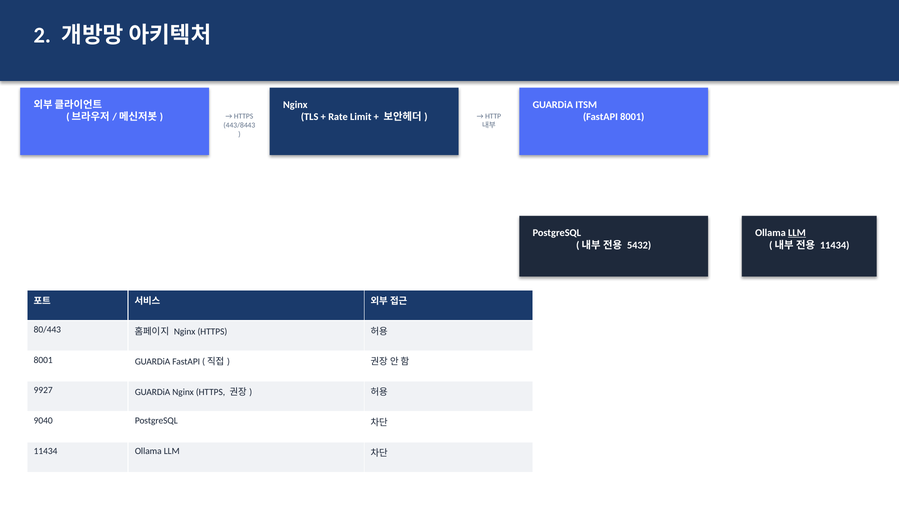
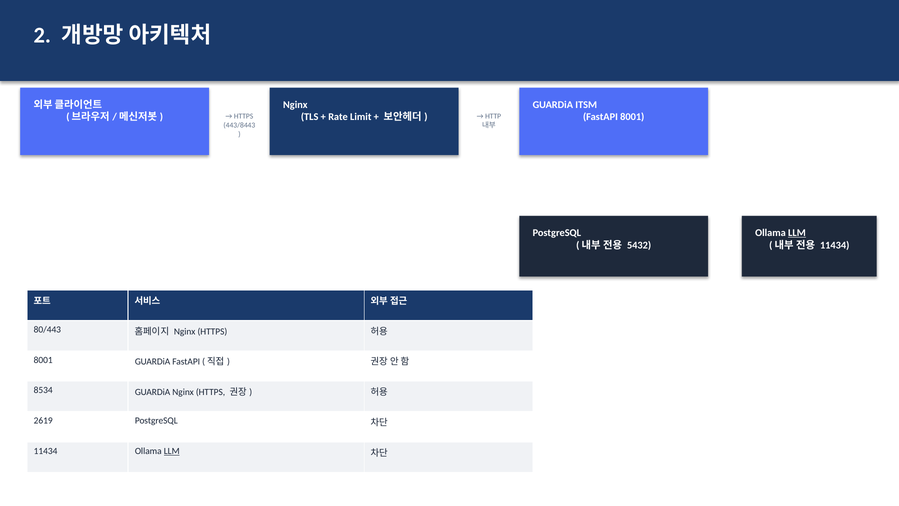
9927: 9927 -> 8534
9040: 9040 -> 2619
LLM at (172, 451) underline: none -> present
